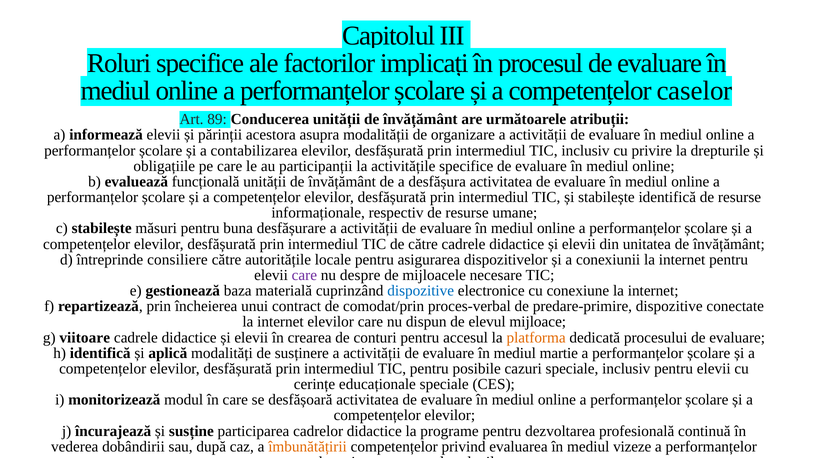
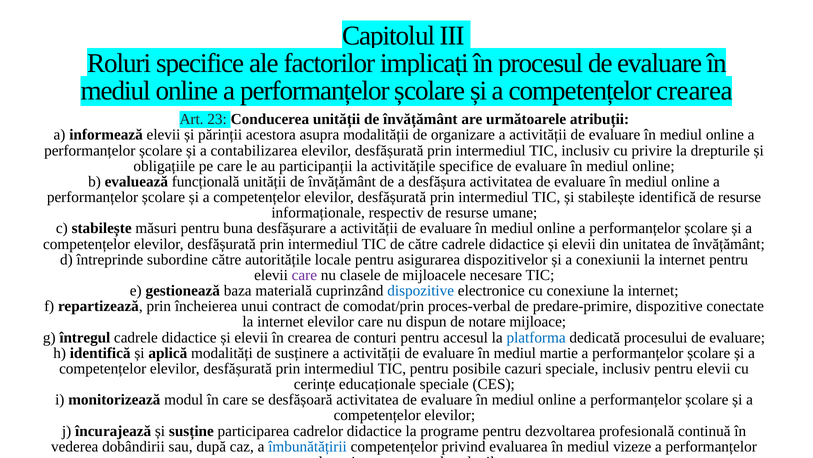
competențelor caselor: caselor -> crearea
89: 89 -> 23
consiliere: consiliere -> subordine
despre: despre -> clasele
elevul: elevul -> notare
viitoare: viitoare -> întregul
platforma colour: orange -> blue
îmbunătățirii colour: orange -> blue
